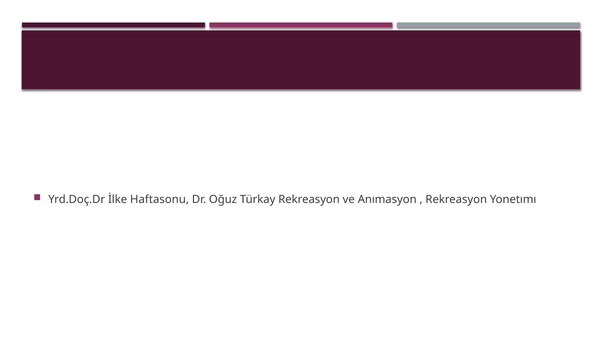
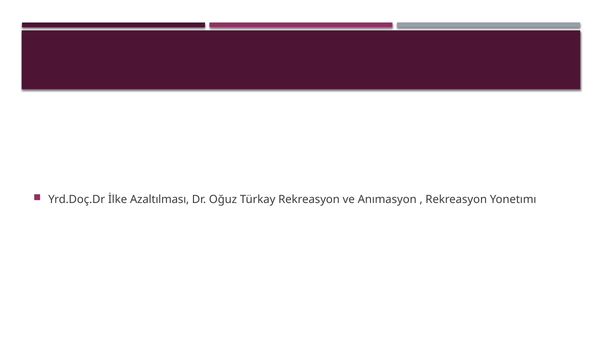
Haftasonu: Haftasonu -> Azaltılması
